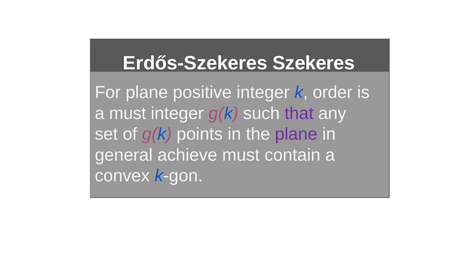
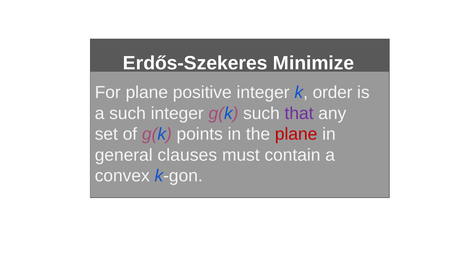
Szekeres: Szekeres -> Minimize
a must: must -> such
plane at (296, 134) colour: purple -> red
achieve: achieve -> clauses
